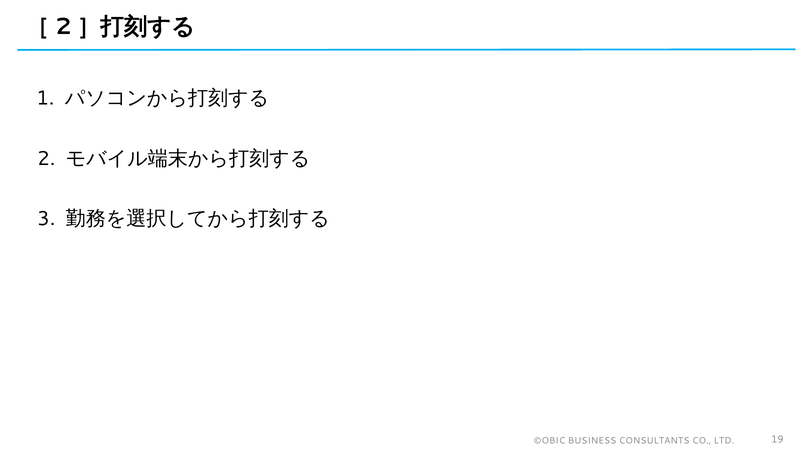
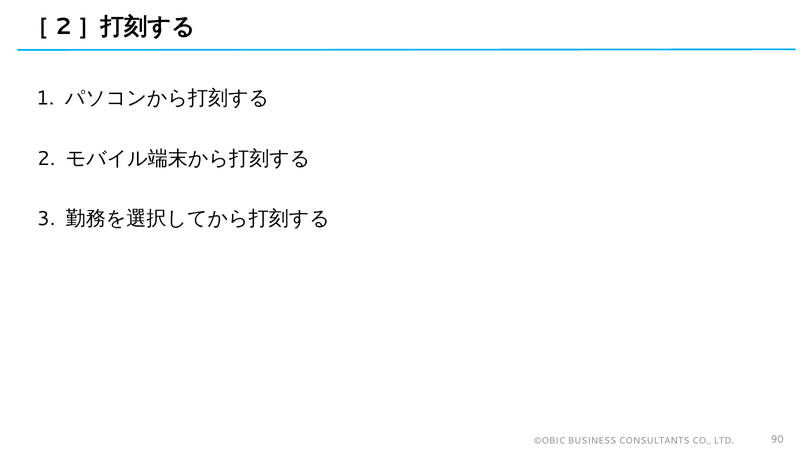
19: 19 -> 90
